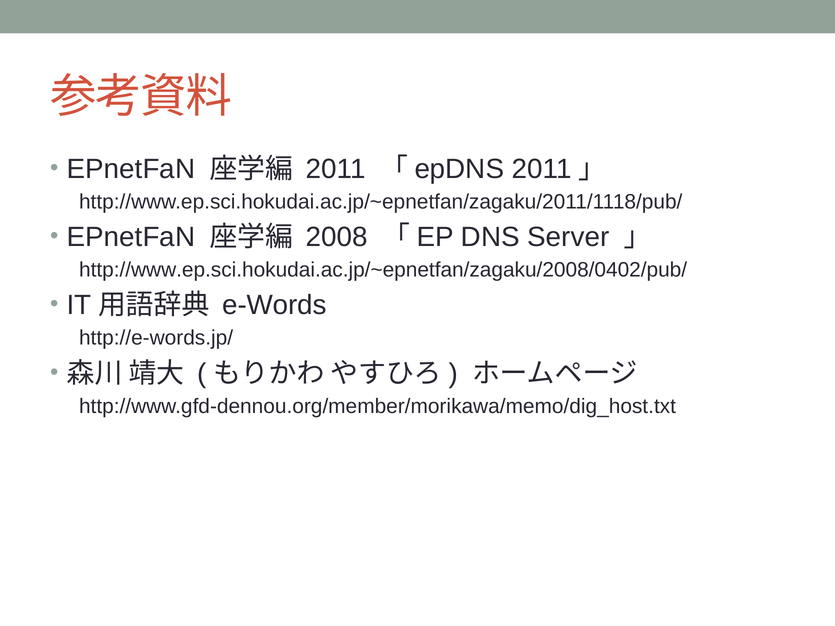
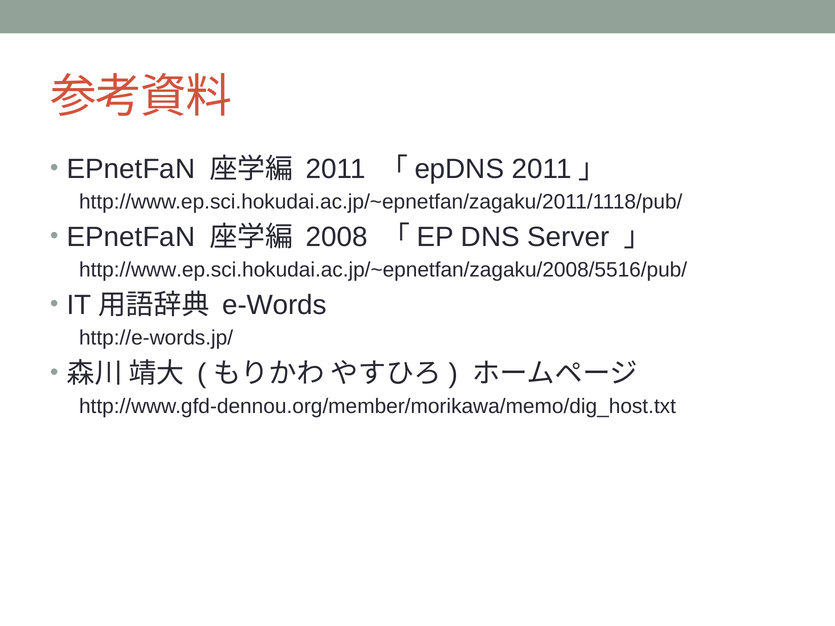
http://www.ep.sci.hokudai.ac.jp/~epnetfan/zagaku/2008/0402/pub/: http://www.ep.sci.hokudai.ac.jp/~epnetfan/zagaku/2008/0402/pub/ -> http://www.ep.sci.hokudai.ac.jp/~epnetfan/zagaku/2008/5516/pub/
